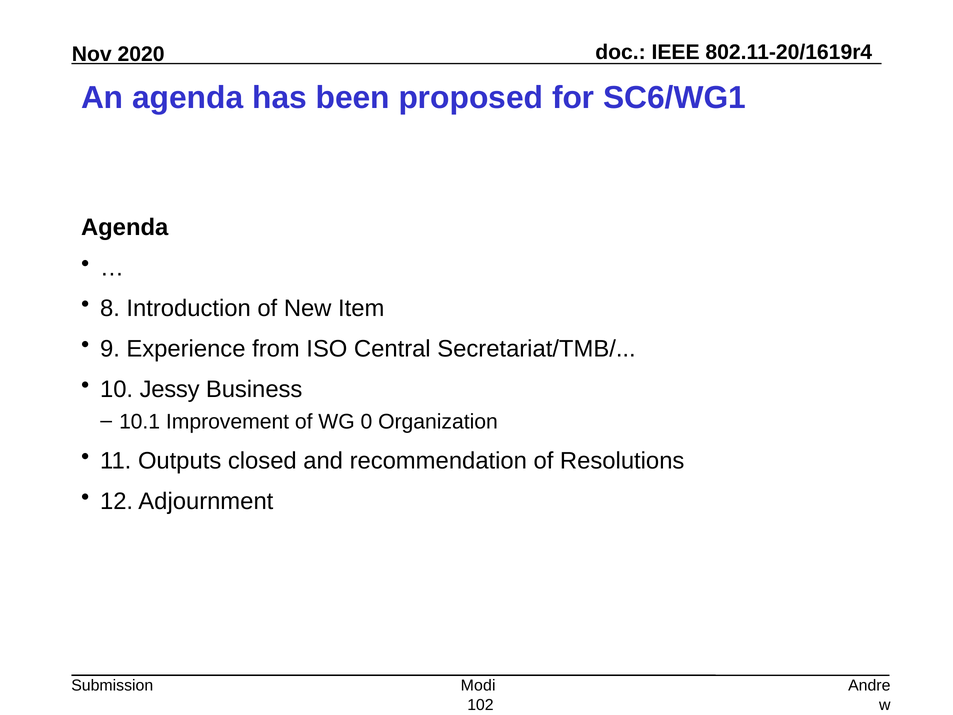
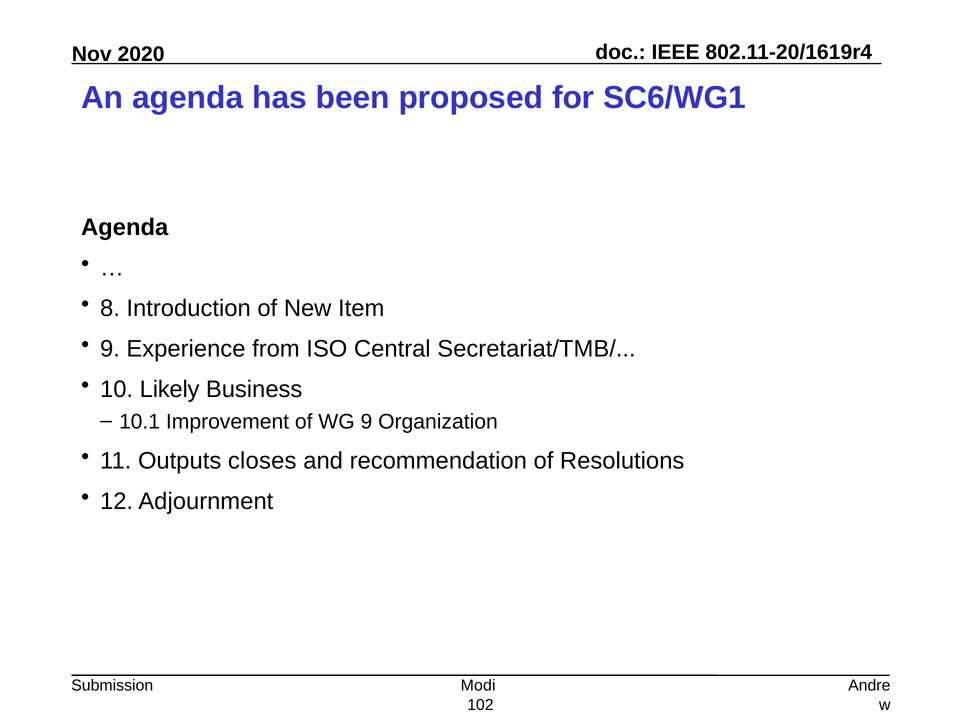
Jessy: Jessy -> Likely
WG 0: 0 -> 9
closed: closed -> closes
